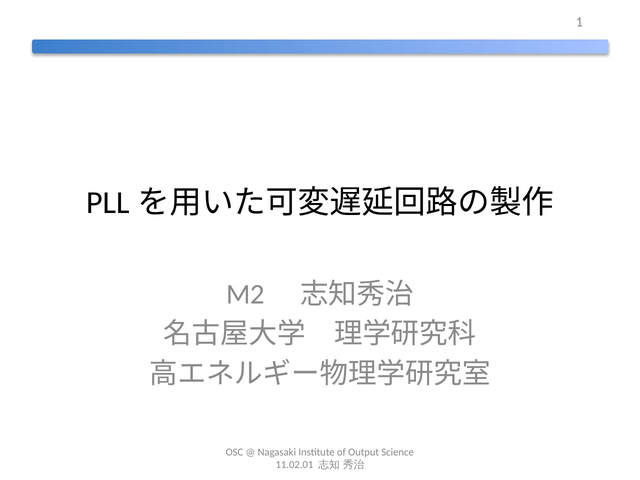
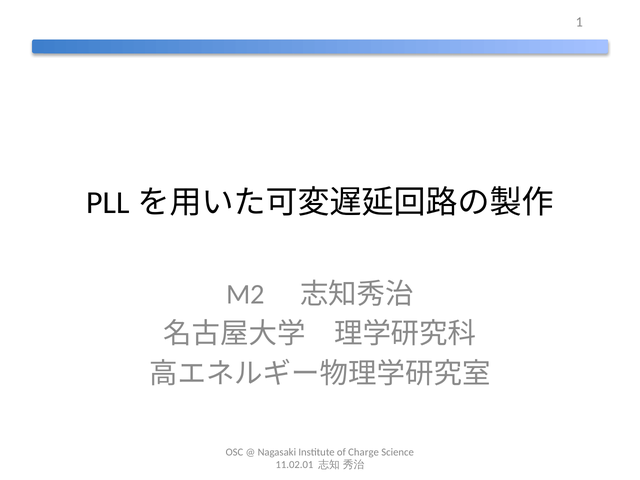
Output: Output -> Charge
